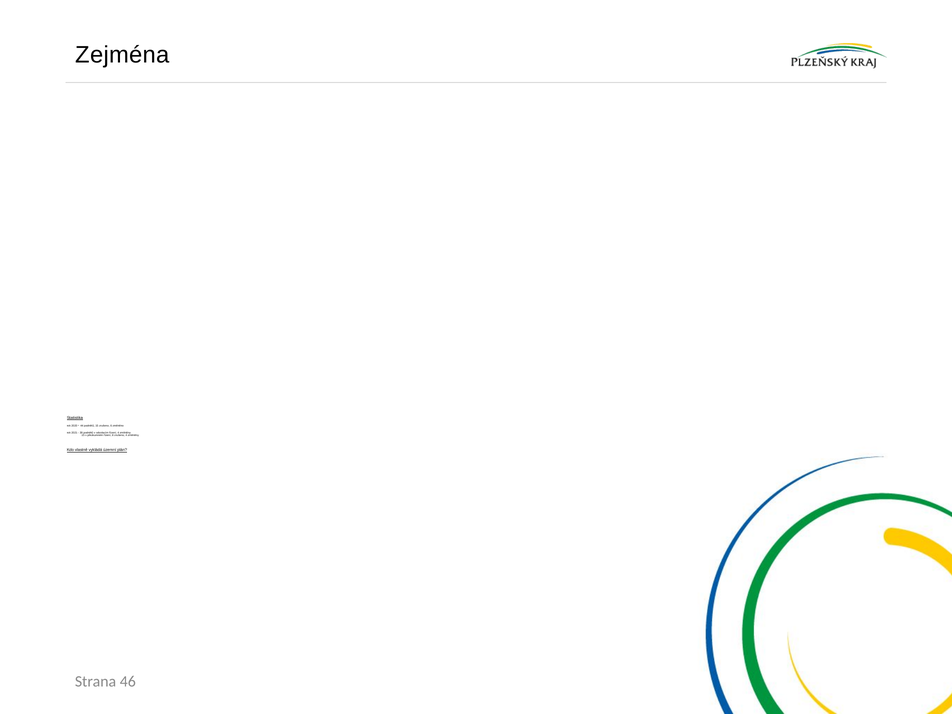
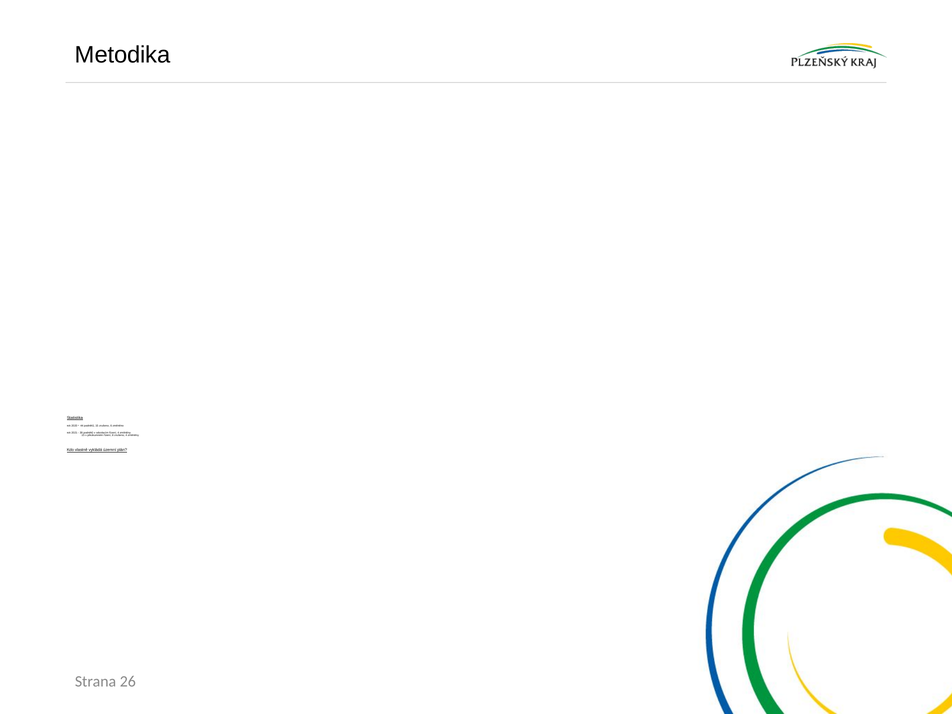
Zejména: Zejména -> Metodika
46: 46 -> 26
